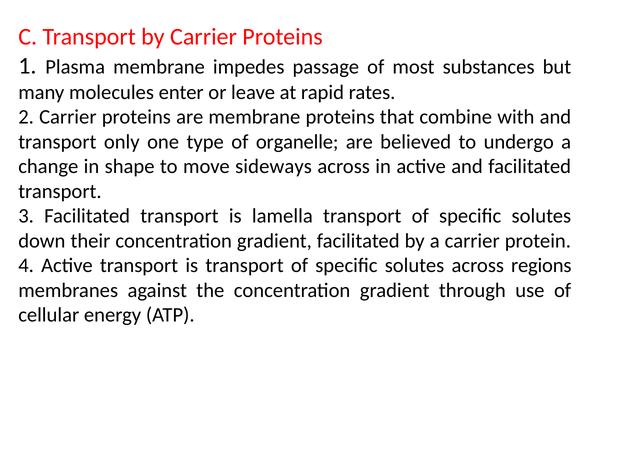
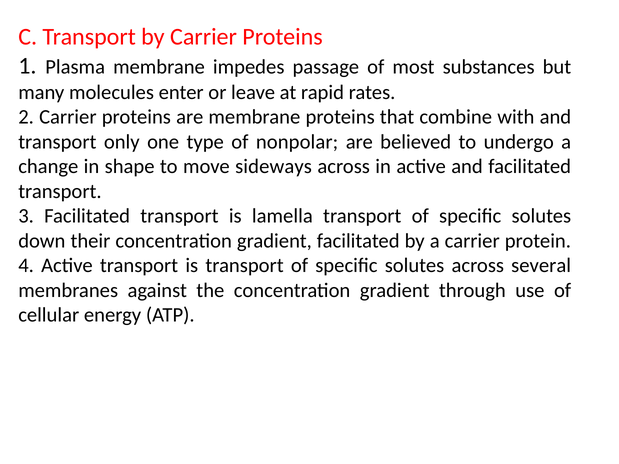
organelle: organelle -> nonpolar
regions: regions -> several
